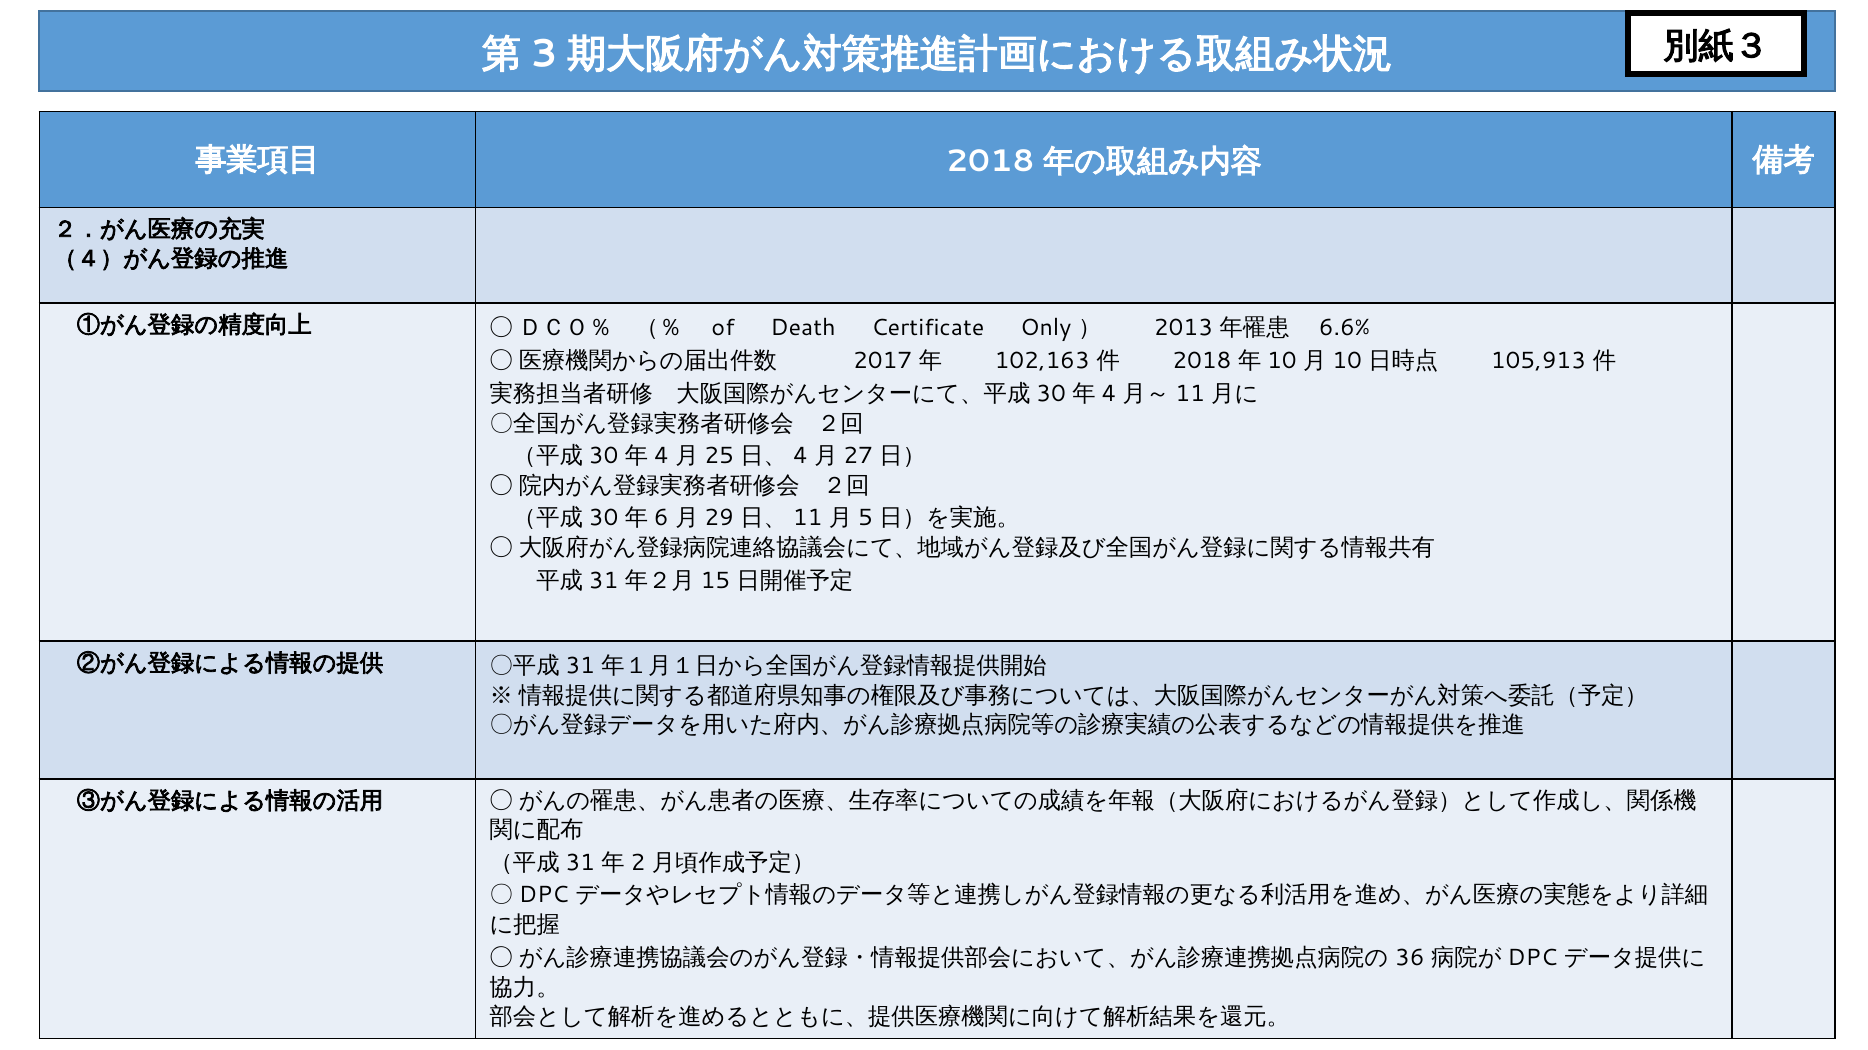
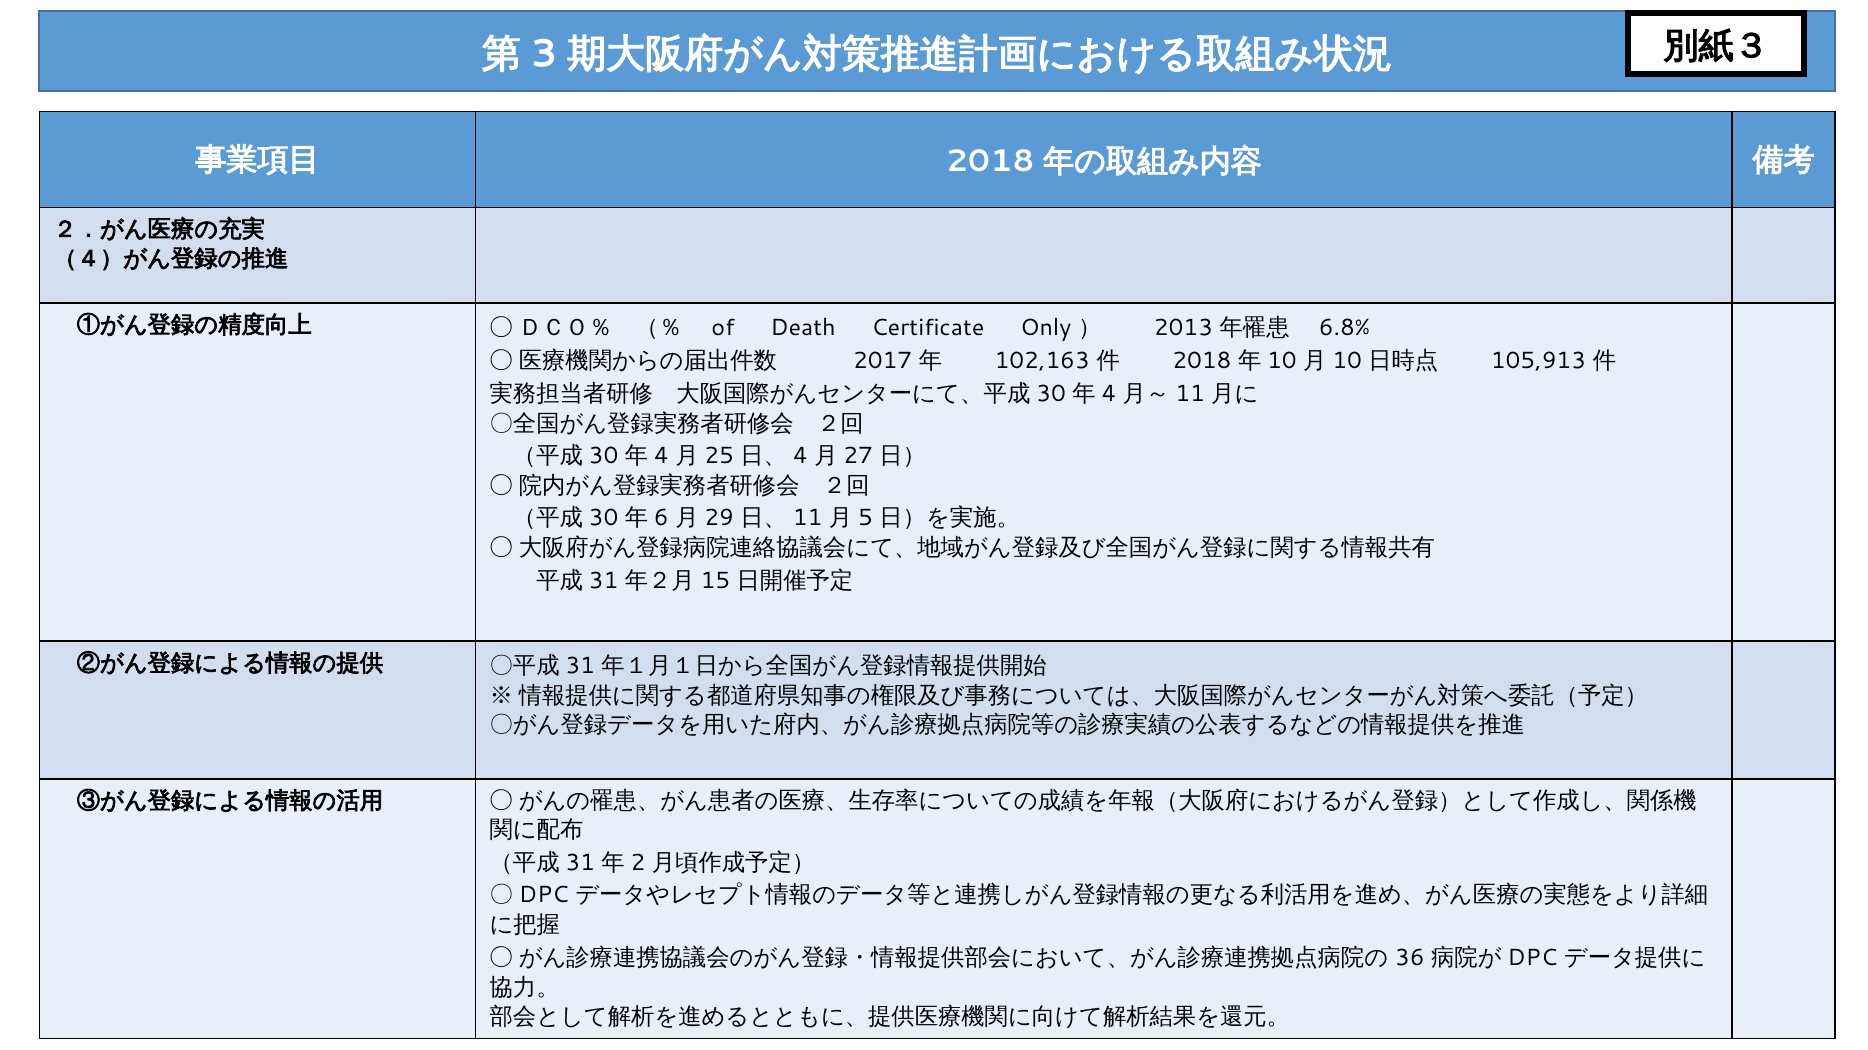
6.6%: 6.6% -> 6.8%
